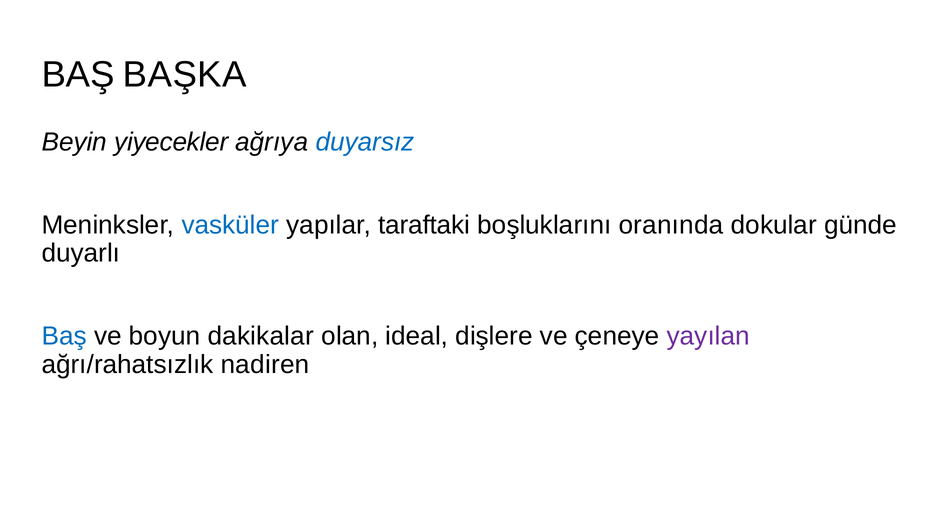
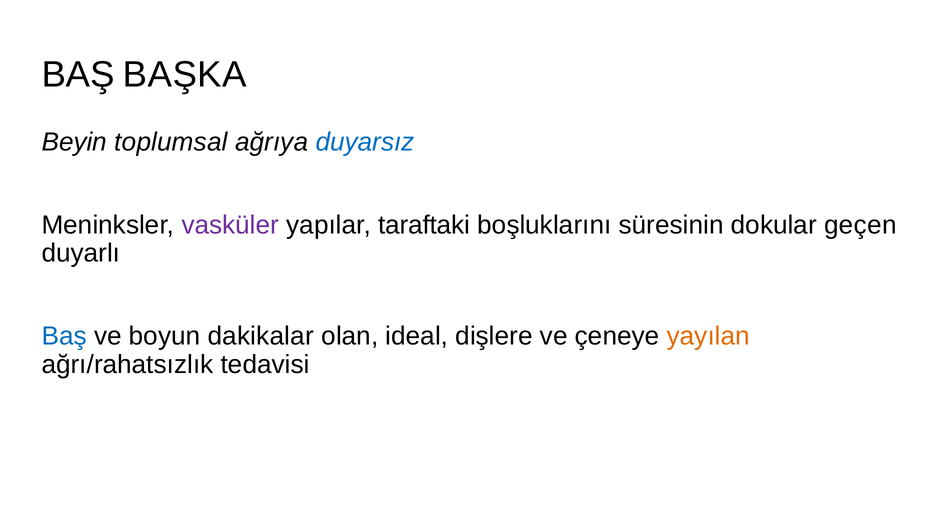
yiyecekler: yiyecekler -> toplumsal
vasküler colour: blue -> purple
oranında: oranında -> süresinin
günde: günde -> geçen
yayılan colour: purple -> orange
nadiren: nadiren -> tedavisi
